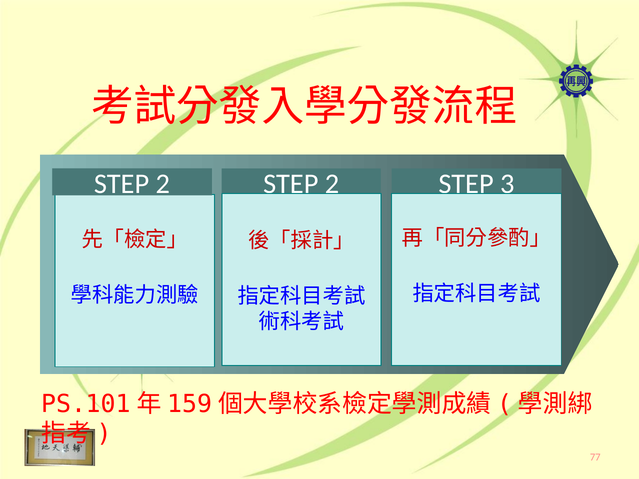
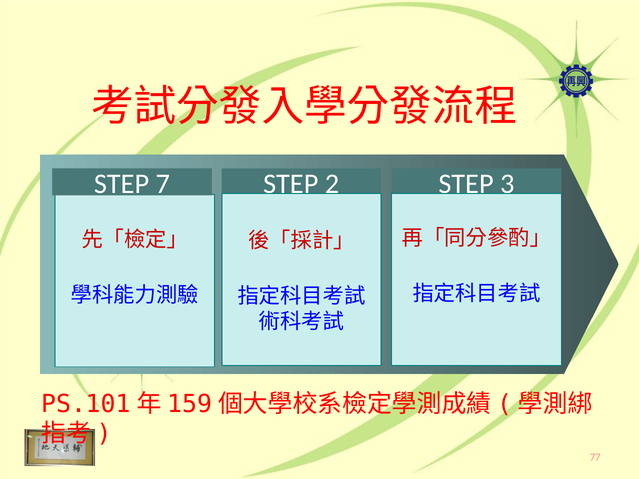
2 at (163, 184): 2 -> 7
